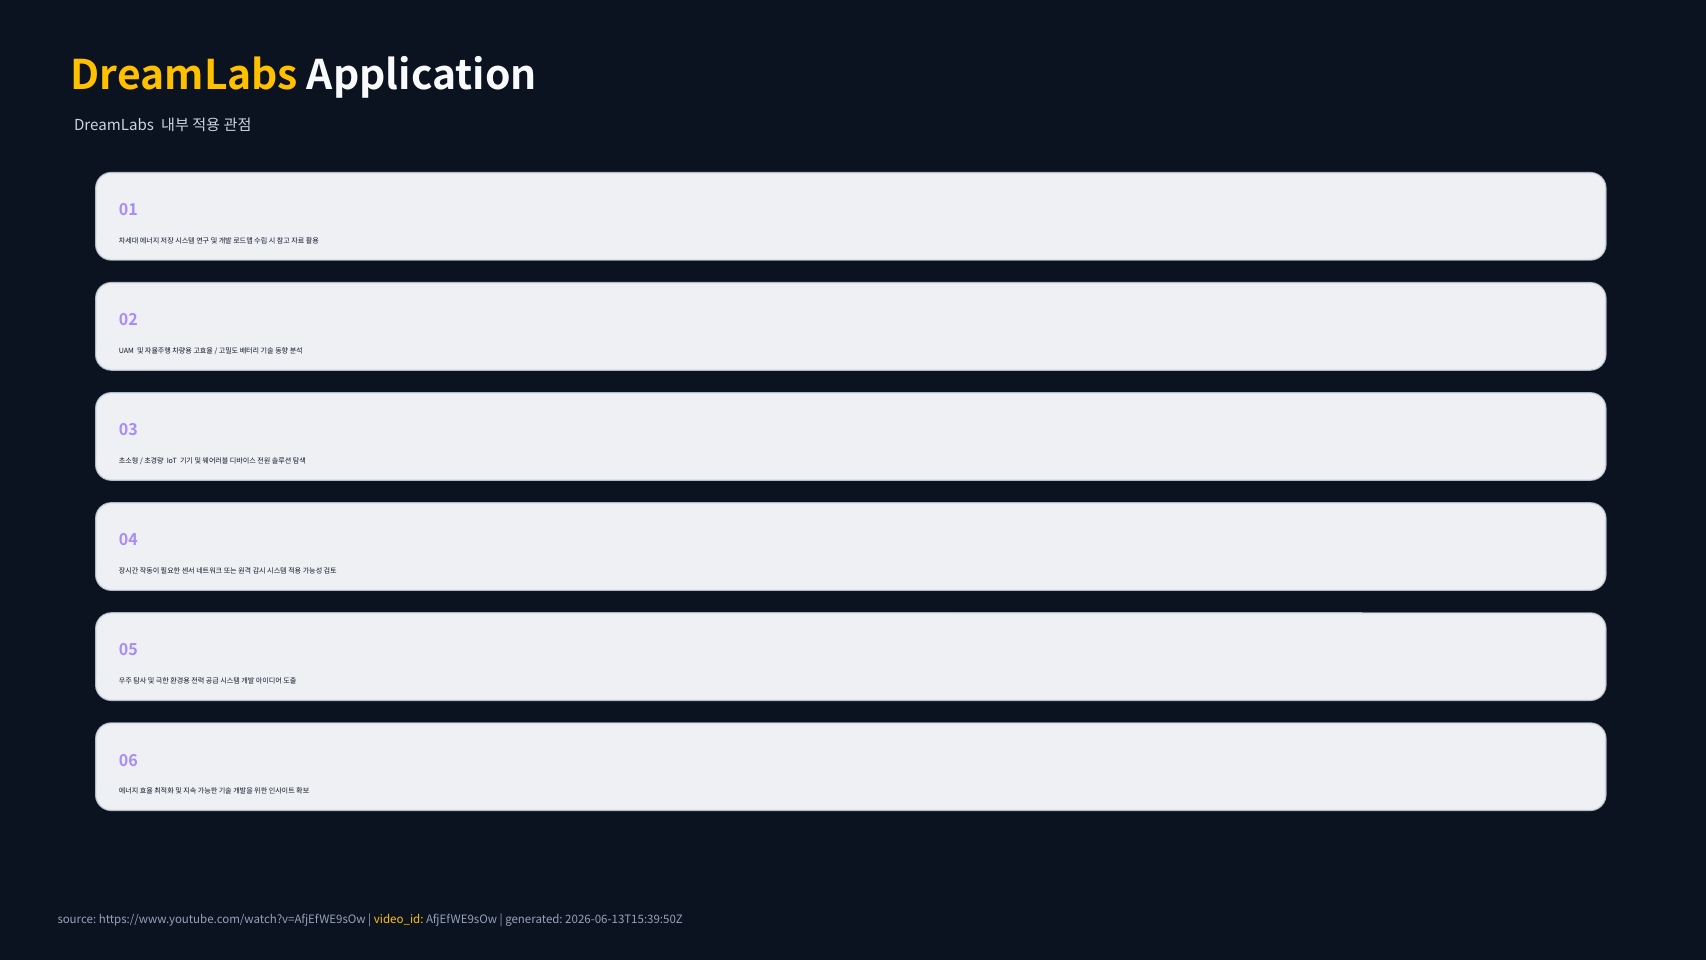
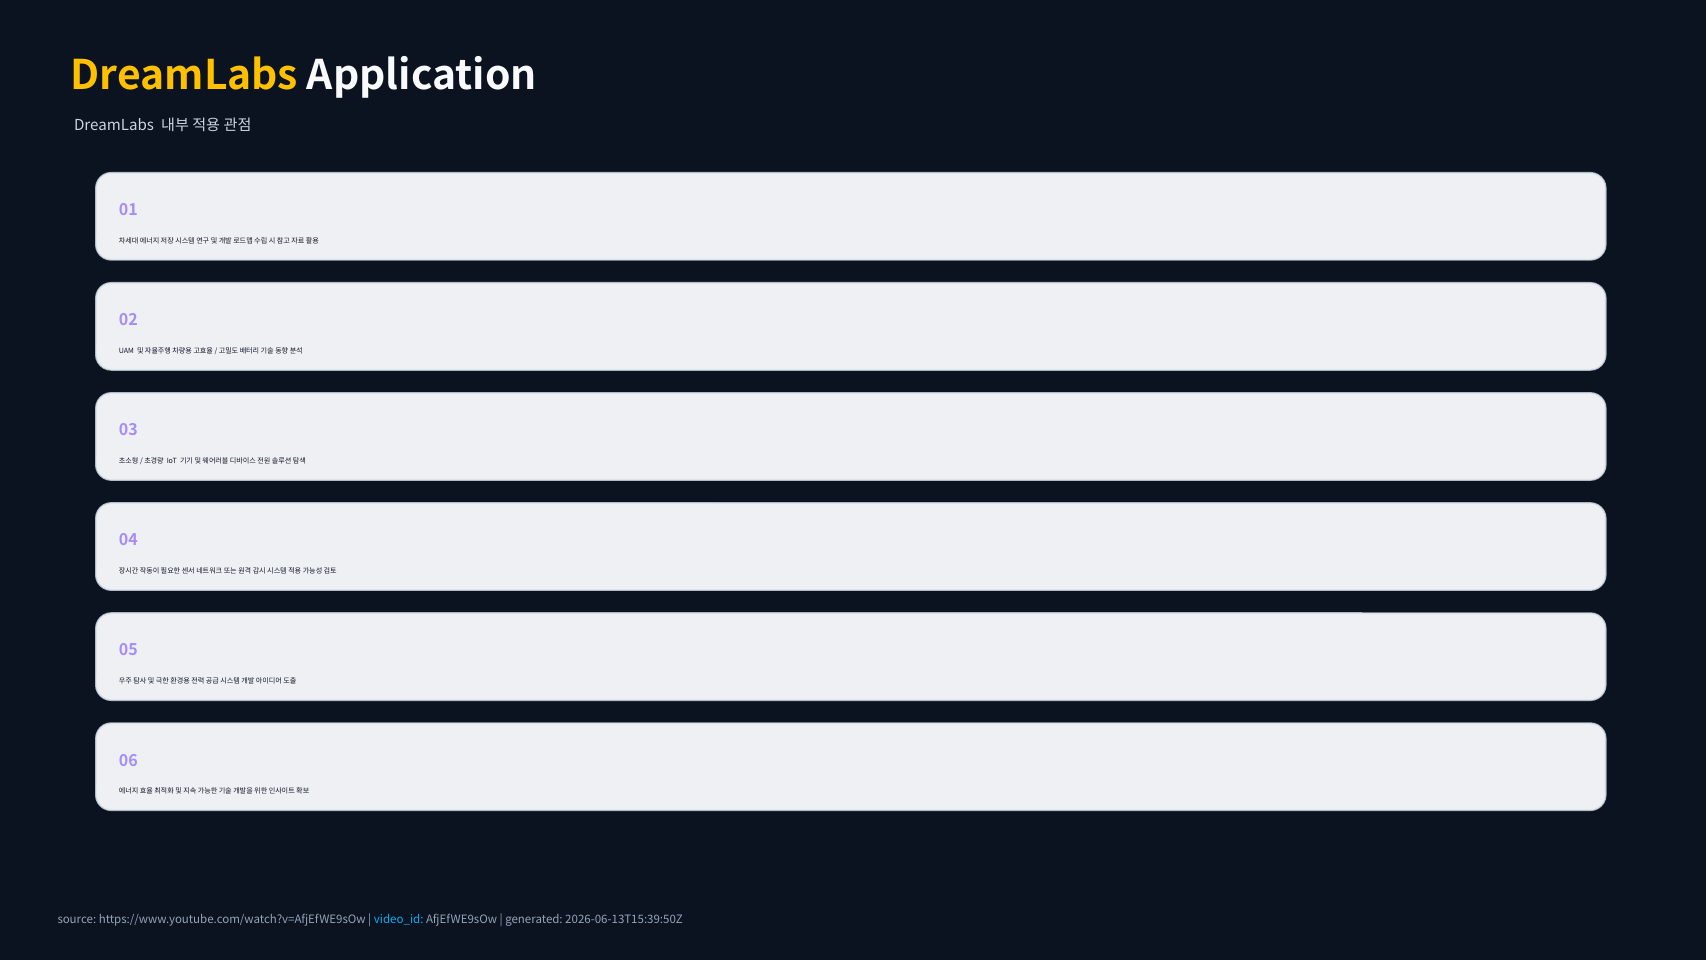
video_id colour: yellow -> light blue
